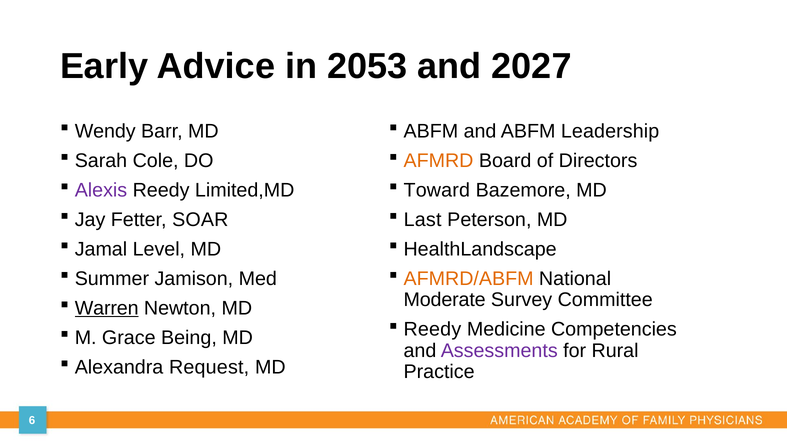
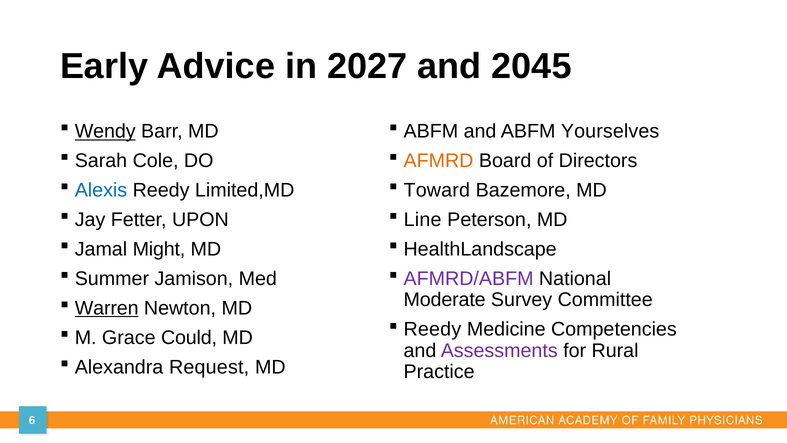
2053: 2053 -> 2027
2027: 2027 -> 2045
Wendy underline: none -> present
Leadership: Leadership -> Yourselves
Alexis colour: purple -> blue
SOAR: SOAR -> UPON
Last: Last -> Line
Level: Level -> Might
AFMRD/ABFM colour: orange -> purple
Being: Being -> Could
